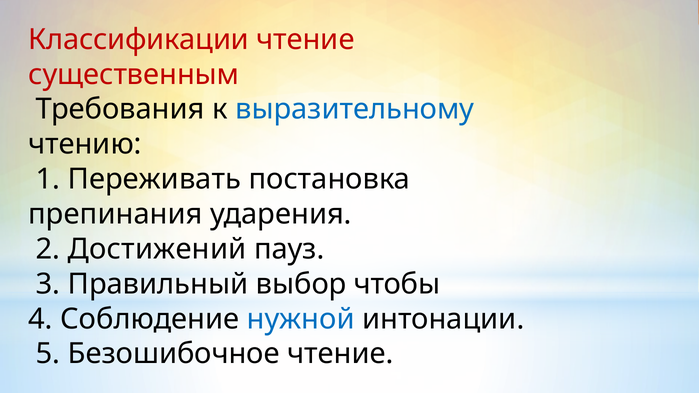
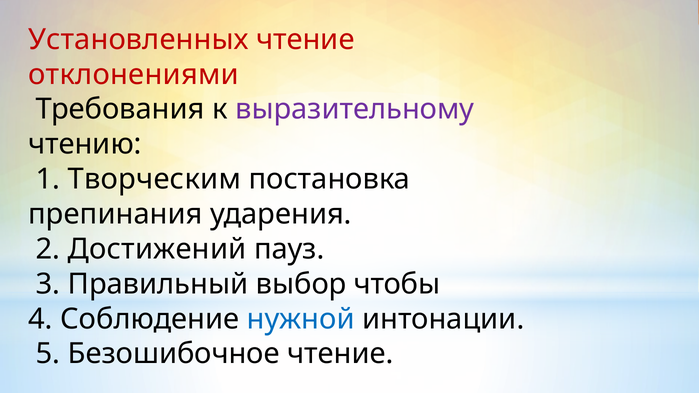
Классификации: Классификации -> Установленных
существенным: существенным -> отклонениями
выразительному colour: blue -> purple
Переживать: Переживать -> Творческим
